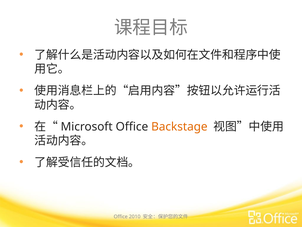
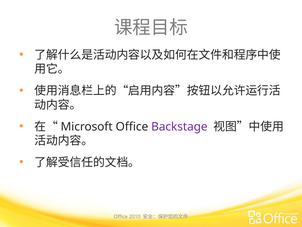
Backstage colour: orange -> purple
